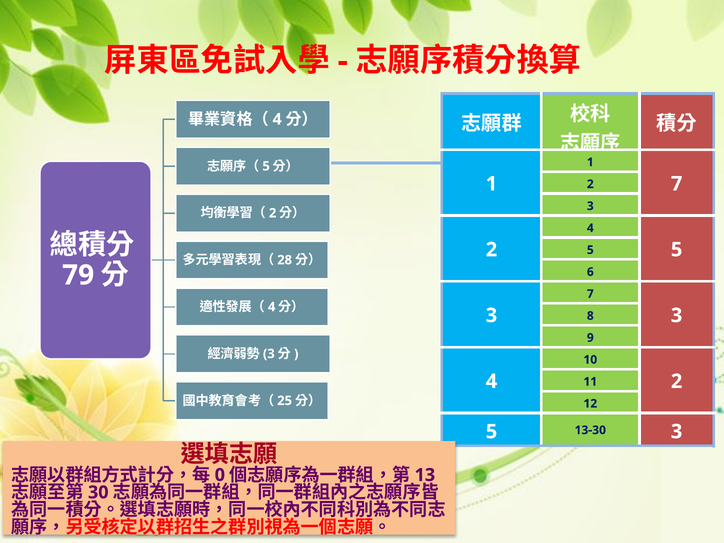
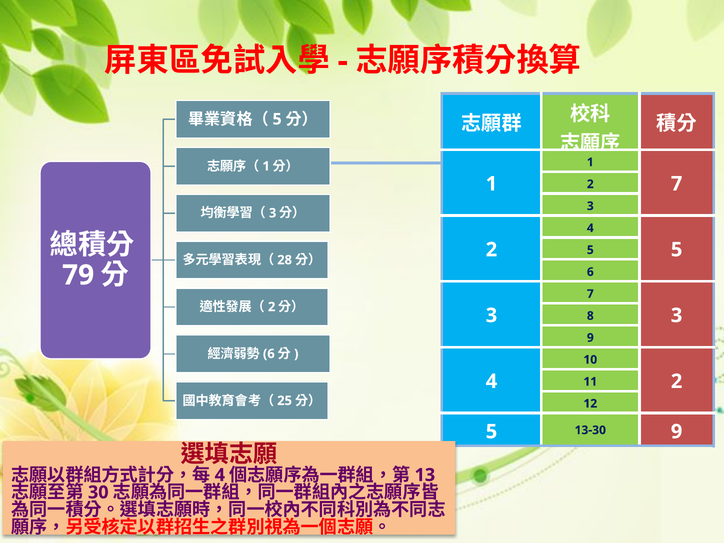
4 at (277, 119): 4 -> 5
5 at (266, 166): 5 -> 1
2 at (273, 213): 2 -> 3
4 at (272, 307): 4 -> 2
3 at (269, 354): 3 -> 6
13-30 3: 3 -> 9
0 at (220, 475): 0 -> 4
